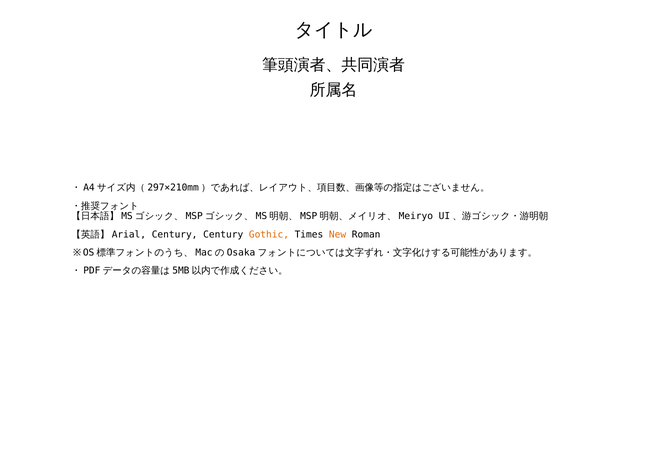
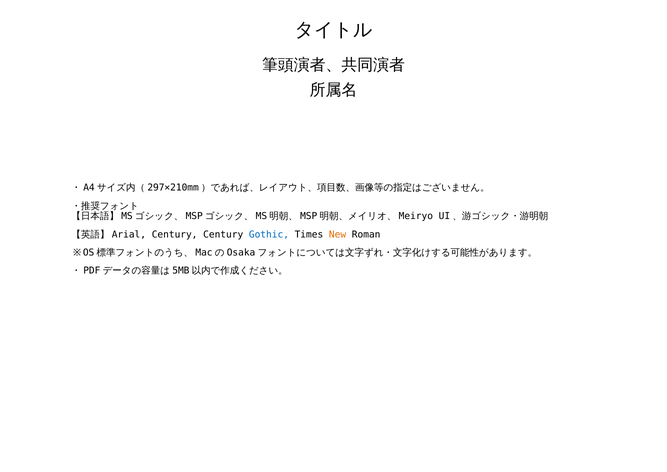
Gothic colour: orange -> blue
